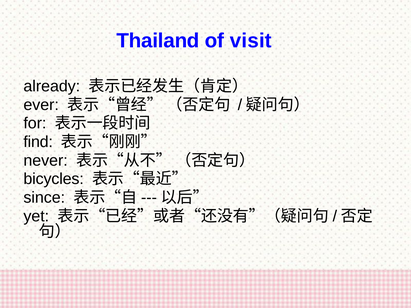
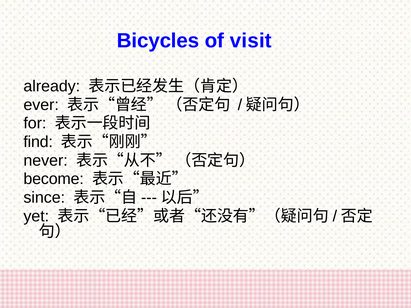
Thailand: Thailand -> Bicycles
bicycles: bicycles -> become
